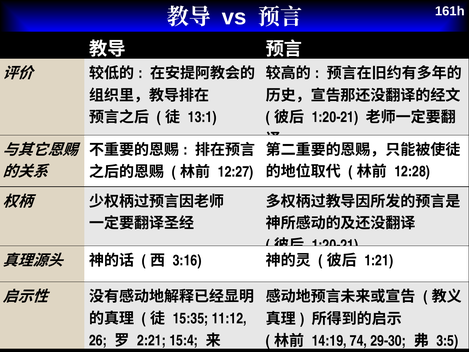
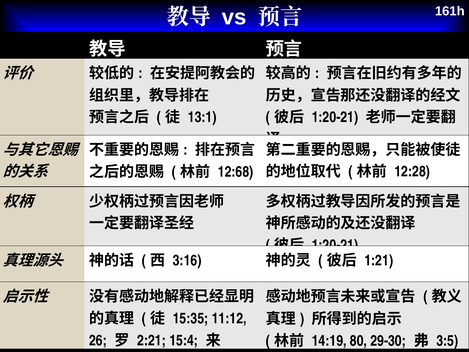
12:27: 12:27 -> 12:68
74: 74 -> 80
